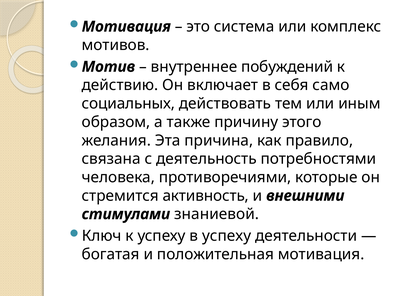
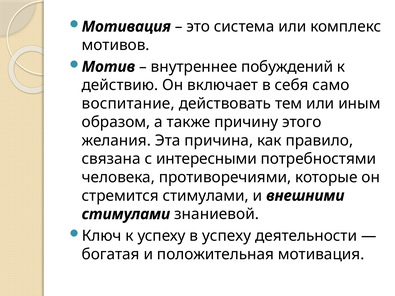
социальных: социальных -> воспитание
деятельность: деятельность -> интересными
стремится активность: активность -> стимулами
